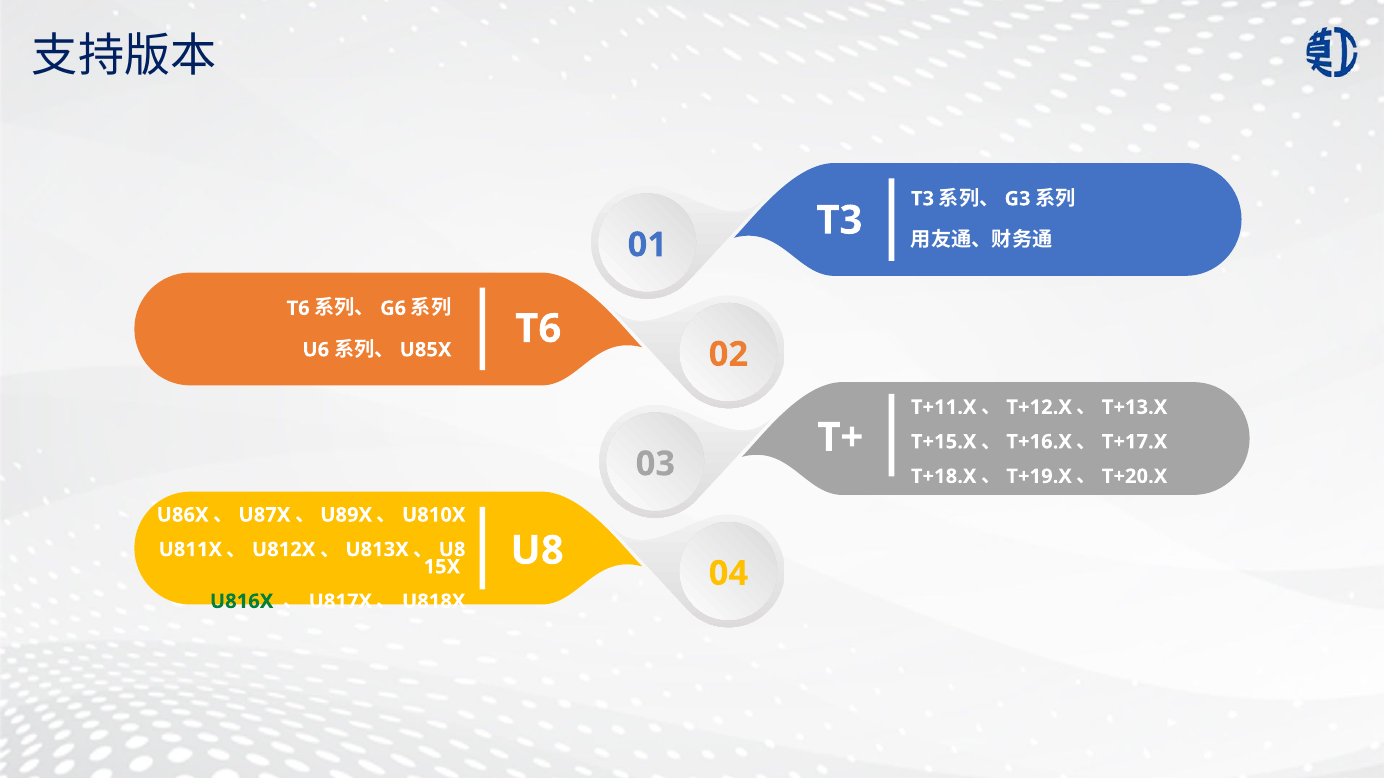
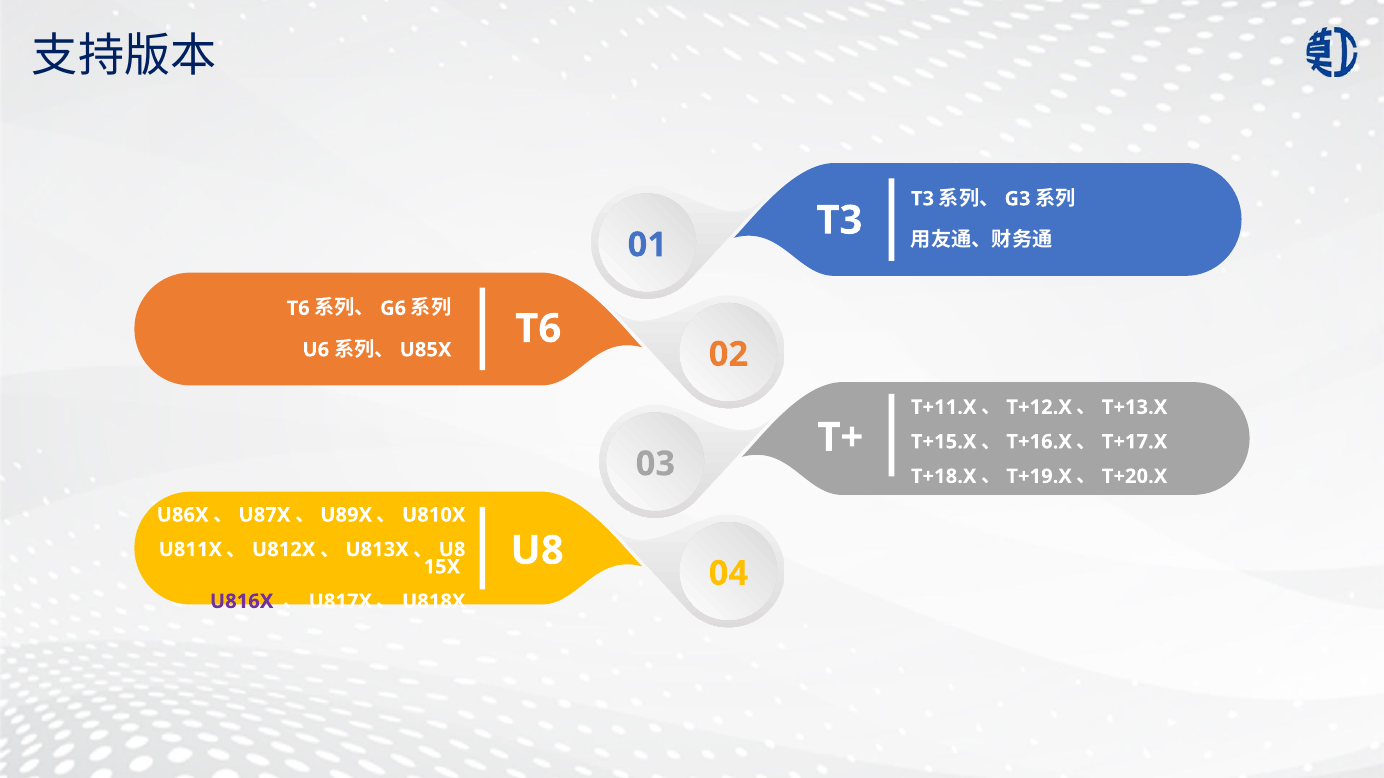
U816X colour: green -> purple
